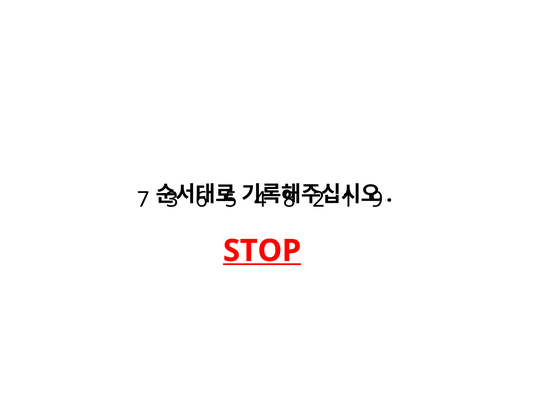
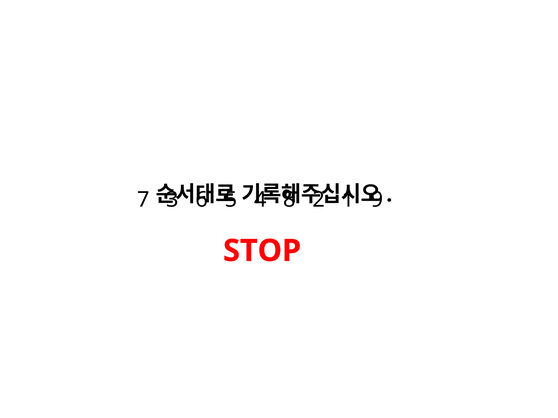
STOP underline: present -> none
